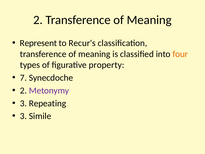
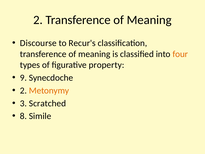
Represent: Represent -> Discourse
7: 7 -> 9
Metonymy colour: purple -> orange
Repeating: Repeating -> Scratched
3 at (23, 116): 3 -> 8
